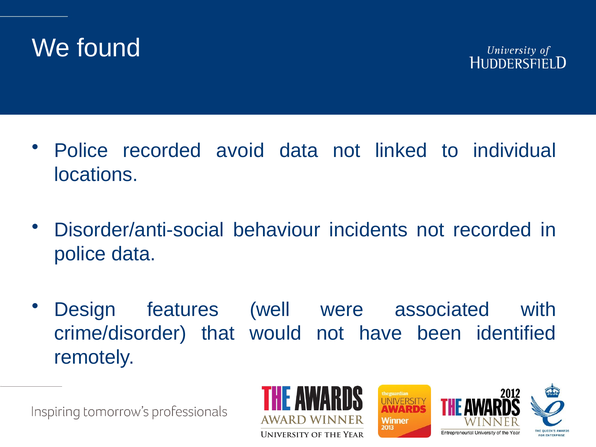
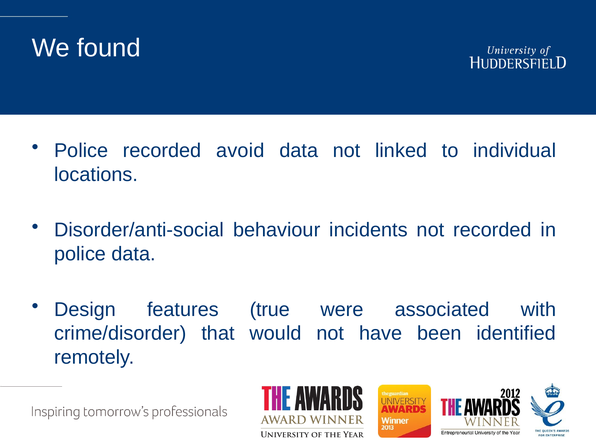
well: well -> true
